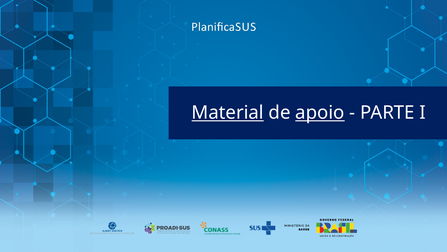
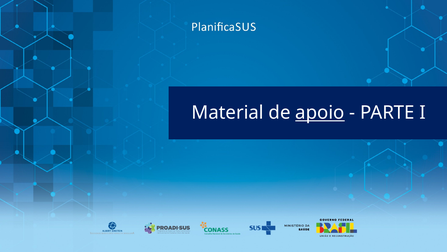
Material underline: present -> none
